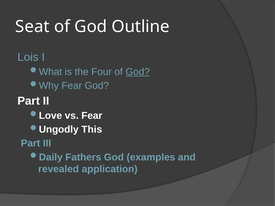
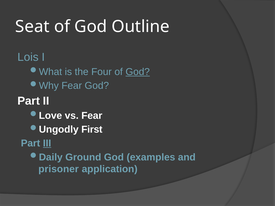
This: This -> First
III underline: none -> present
Fathers: Fathers -> Ground
revealed: revealed -> prisoner
